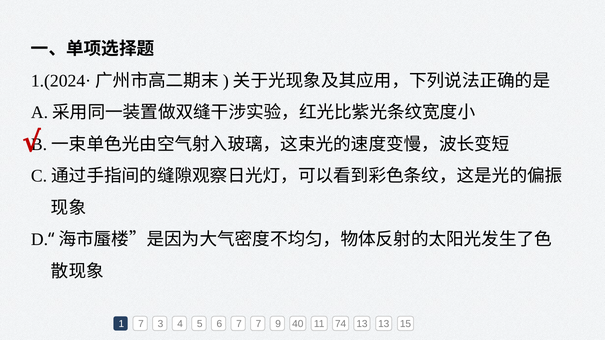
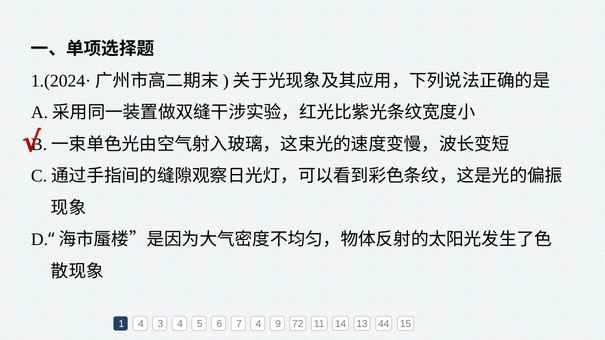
1 7: 7 -> 4
7 7: 7 -> 4
40: 40 -> 72
74: 74 -> 14
13 13: 13 -> 44
